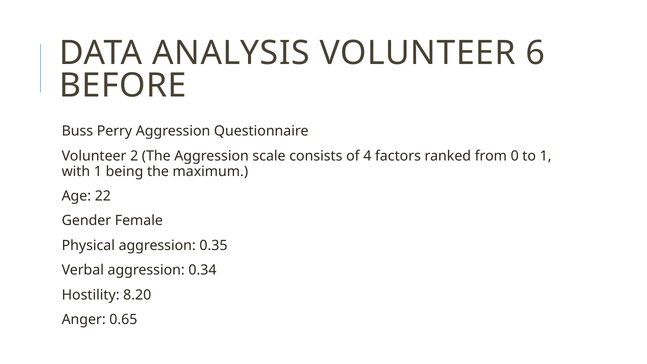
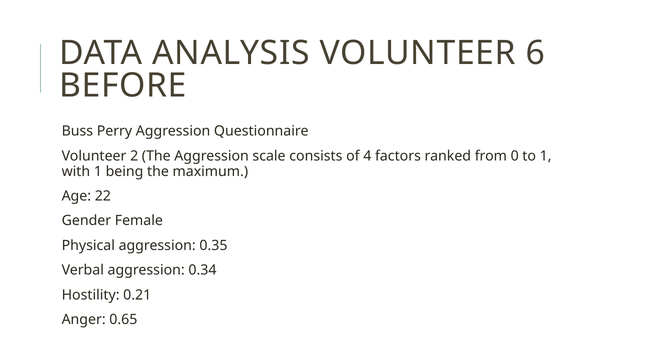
8.20: 8.20 -> 0.21
